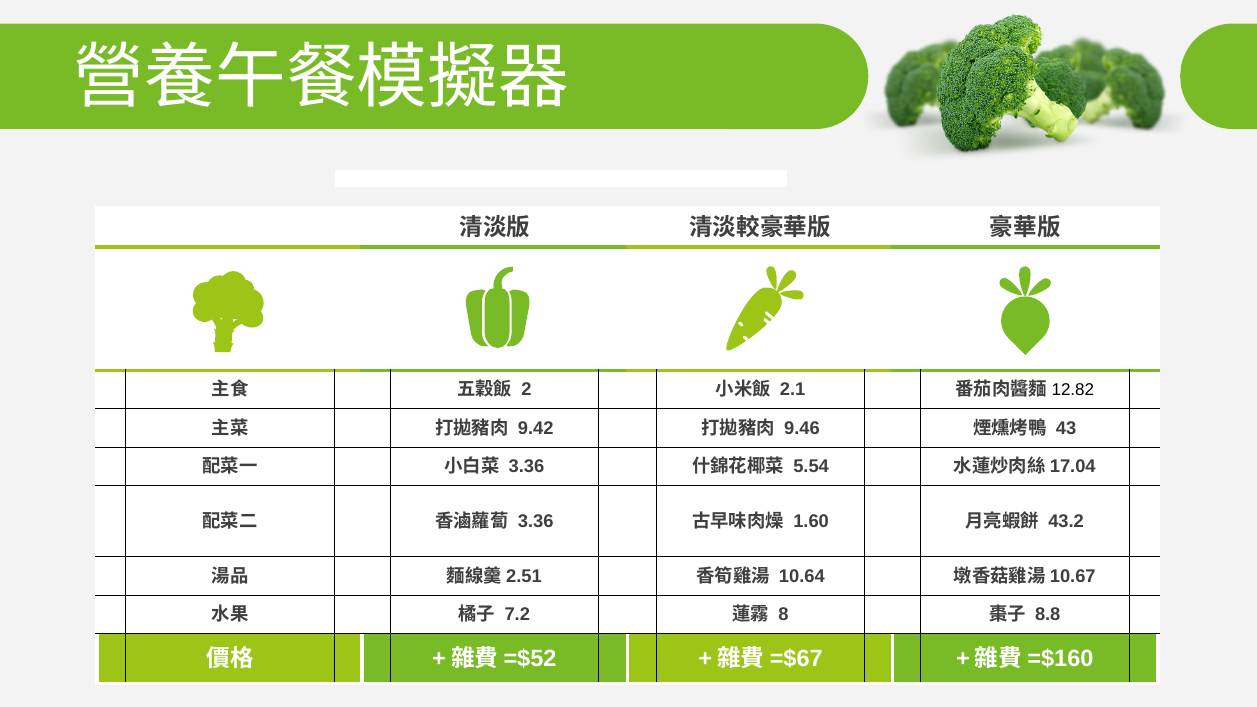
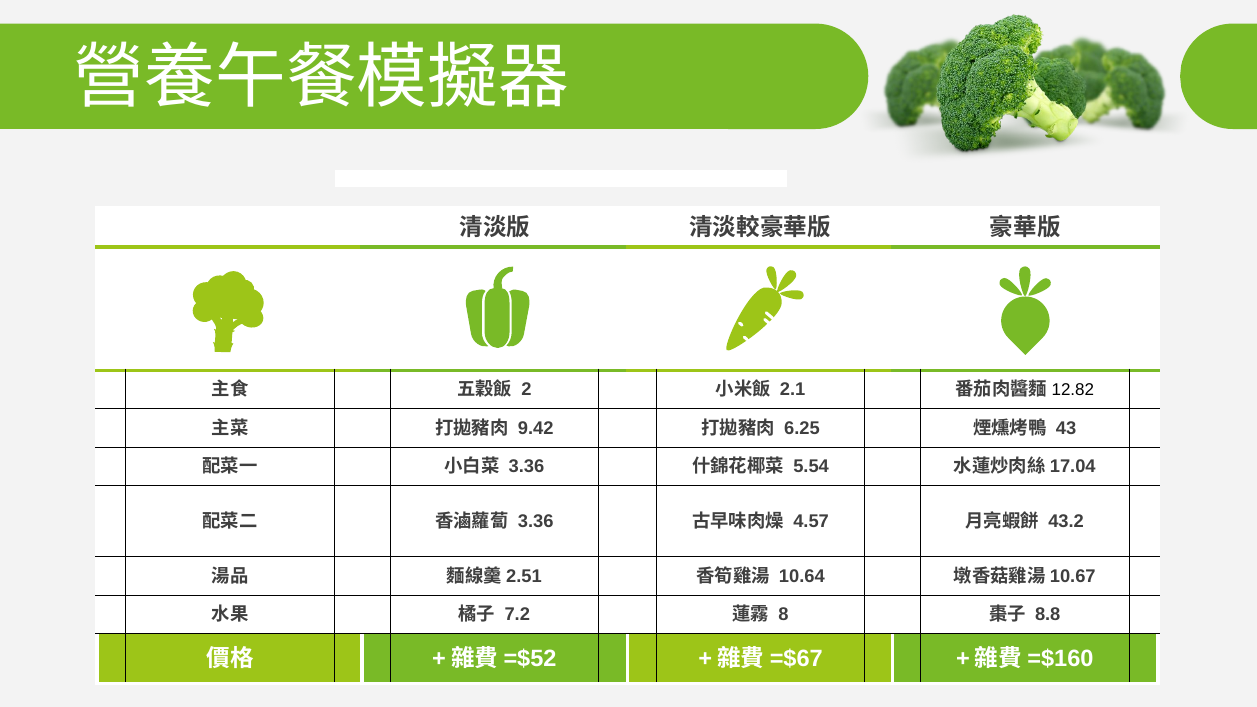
9.46: 9.46 -> 6.25
1.60: 1.60 -> 4.57
